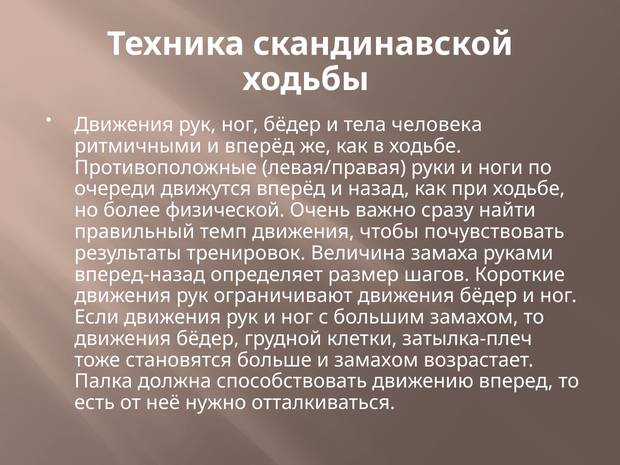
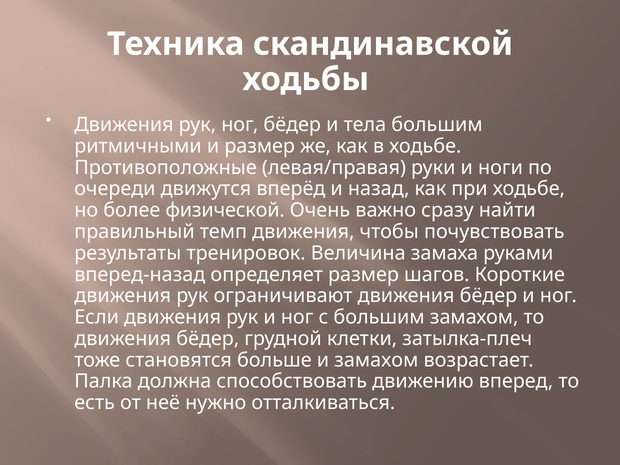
тела человека: человека -> большим
и вперёд: вперёд -> размер
